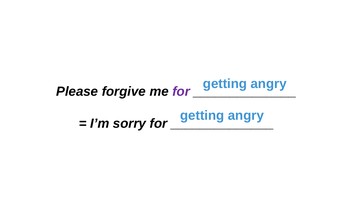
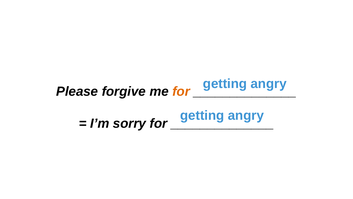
for at (181, 91) colour: purple -> orange
